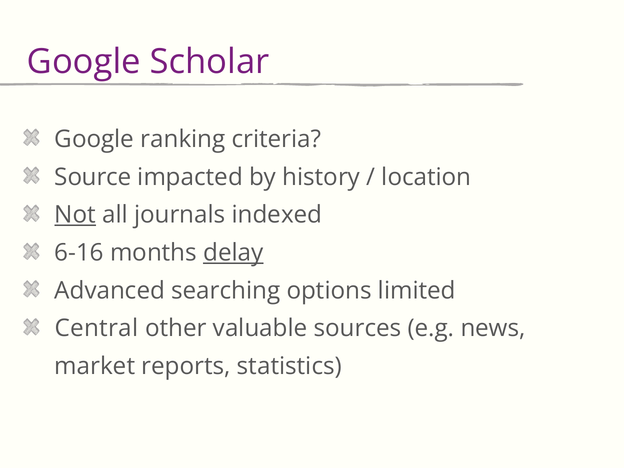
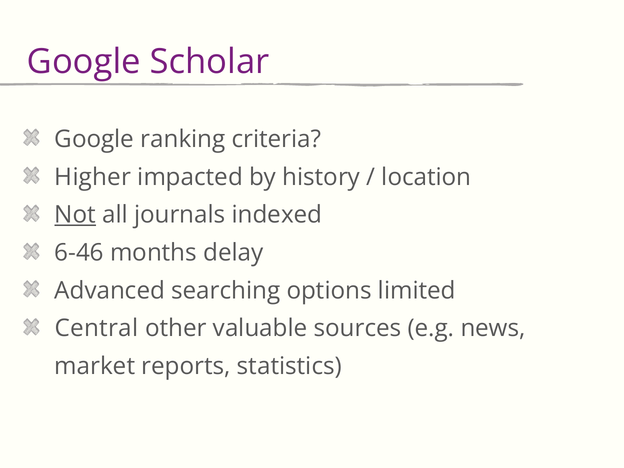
Source: Source -> Higher
6-16: 6-16 -> 6-46
delay underline: present -> none
